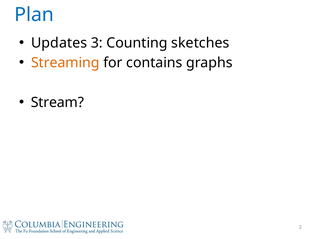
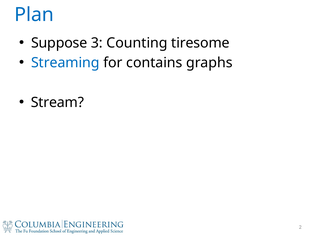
Updates: Updates -> Suppose
sketches: sketches -> tiresome
Streaming colour: orange -> blue
